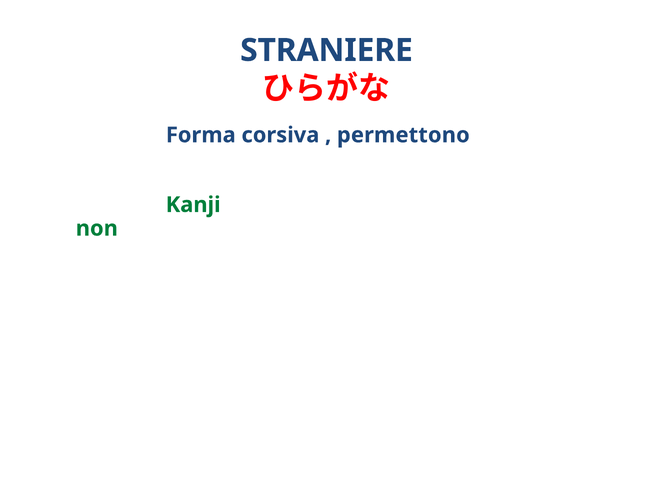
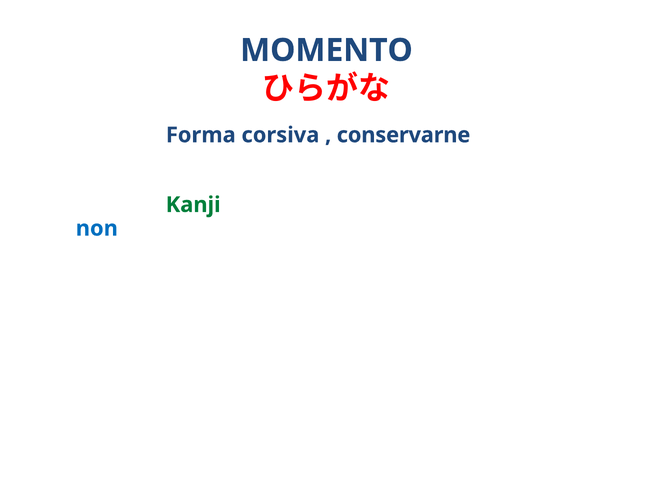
STRANIERE: STRANIERE -> MOMENTO
permettono: permettono -> conservarne
non at (97, 228) colour: green -> blue
